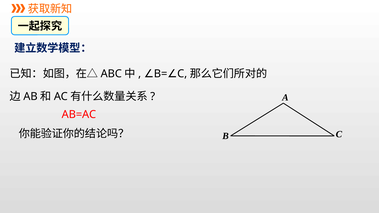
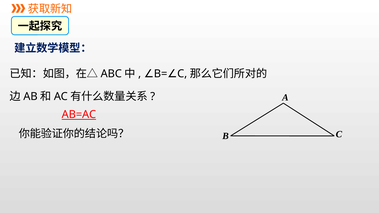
AB=AC underline: none -> present
